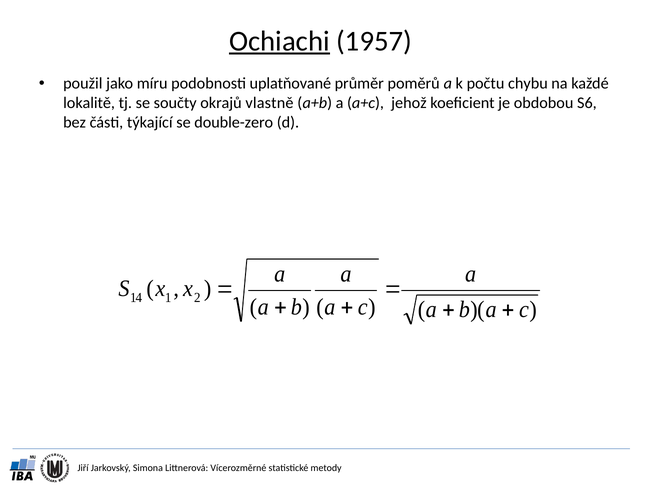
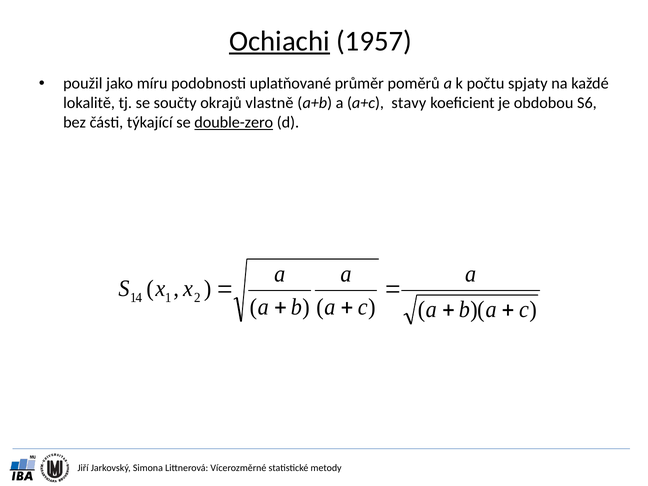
chybu: chybu -> spjaty
jehož: jehož -> stavy
double-zero underline: none -> present
